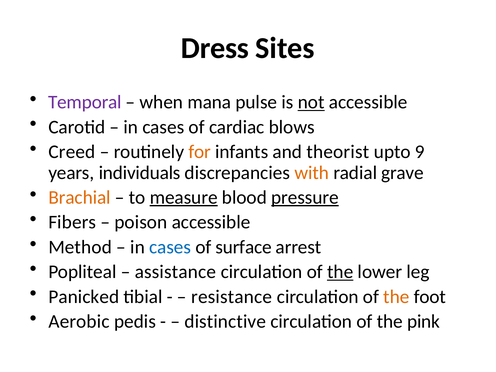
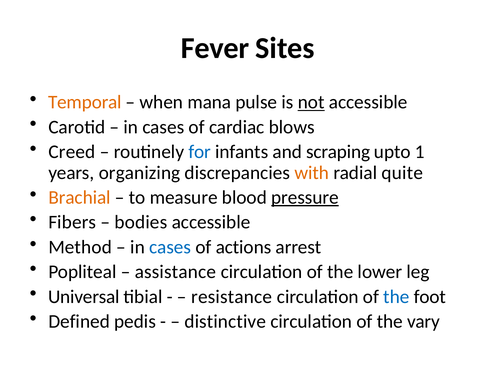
Dress: Dress -> Fever
Temporal colour: purple -> orange
for colour: orange -> blue
theorist: theorist -> scraping
9: 9 -> 1
individuals: individuals -> organizing
grave: grave -> quite
measure underline: present -> none
poison: poison -> bodies
surface: surface -> actions
the at (340, 272) underline: present -> none
Panicked: Panicked -> Universal
the at (396, 297) colour: orange -> blue
Aerobic: Aerobic -> Defined
pink: pink -> vary
